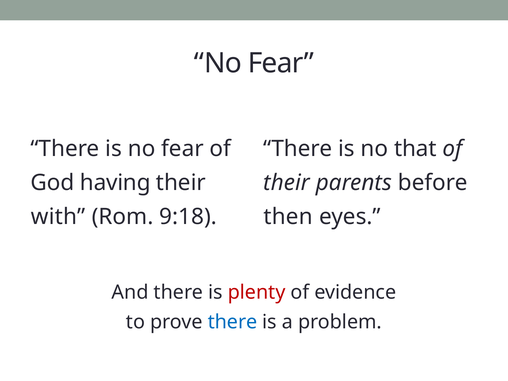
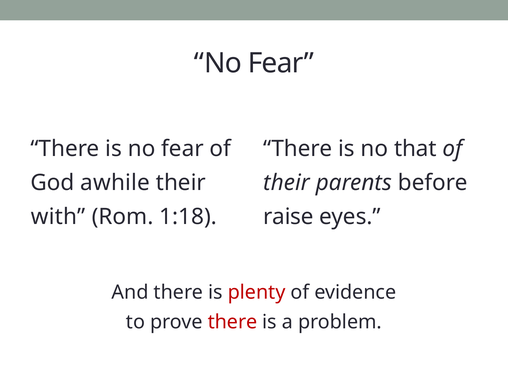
having: having -> awhile
9:18: 9:18 -> 1:18
then: then -> raise
there at (233, 322) colour: blue -> red
